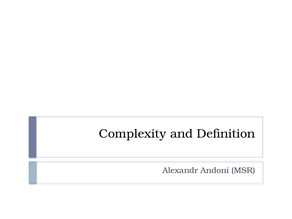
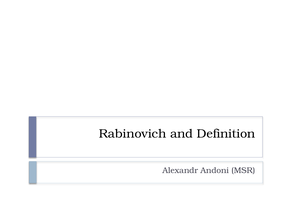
Complexity: Complexity -> Rabinovich
